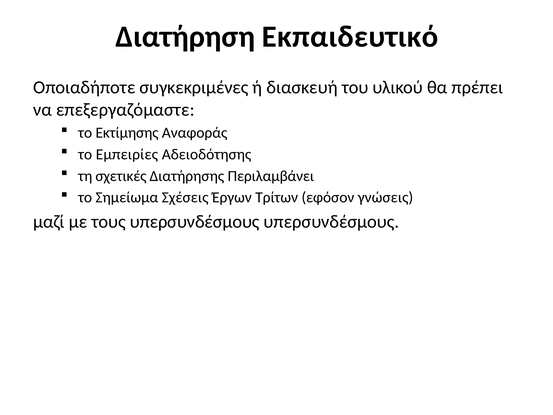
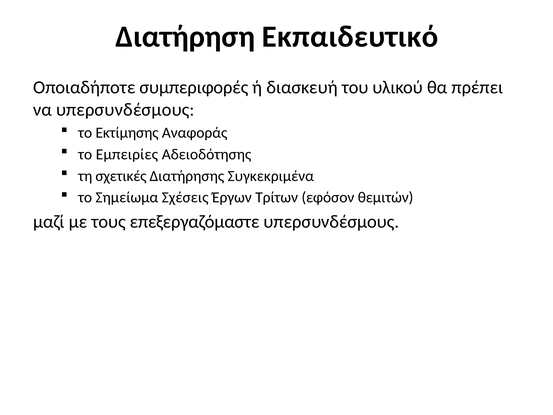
συγκεκριμένες: συγκεκριμένες -> συμπεριφορές
να επεξεργαζόμαστε: επεξεργαζόμαστε -> υπερσυνδέσμους
Περιλαμβάνει: Περιλαμβάνει -> Συγκεκριμένα
γνώσεις: γνώσεις -> θεμιτών
τους υπερσυνδέσμους: υπερσυνδέσμους -> επεξεργαζόμαστε
